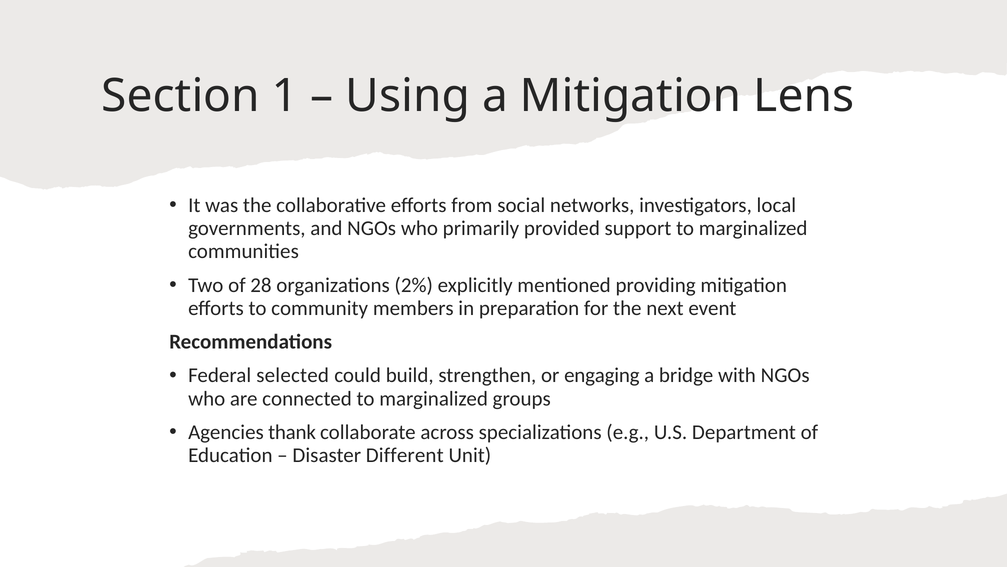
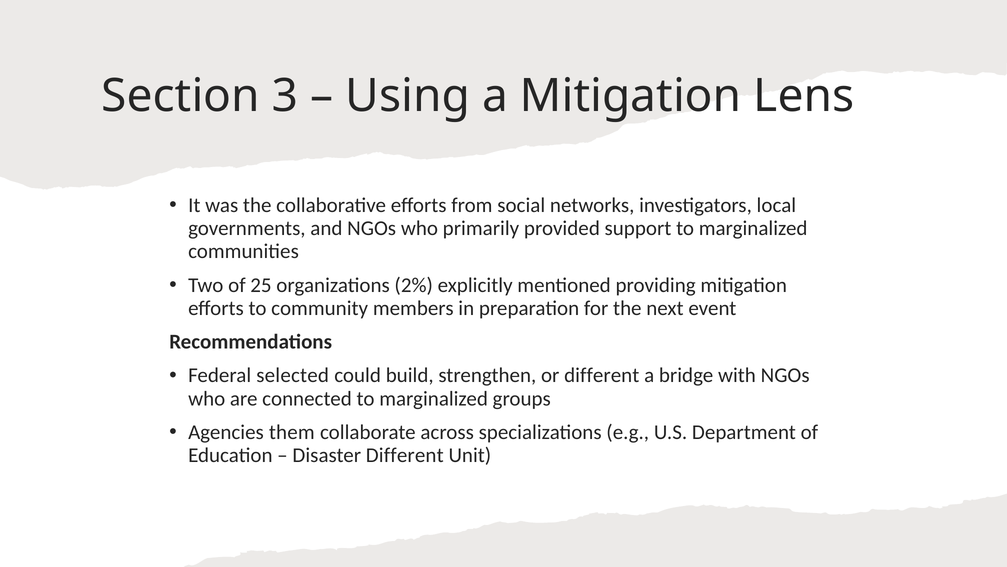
1: 1 -> 3
28: 28 -> 25
or engaging: engaging -> different
thank: thank -> them
